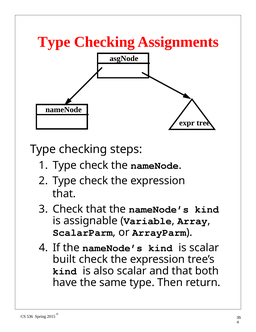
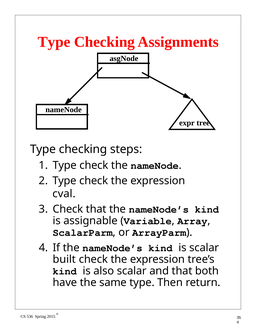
that at (64, 193): that -> cval
